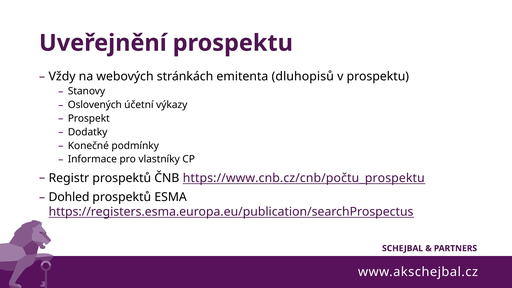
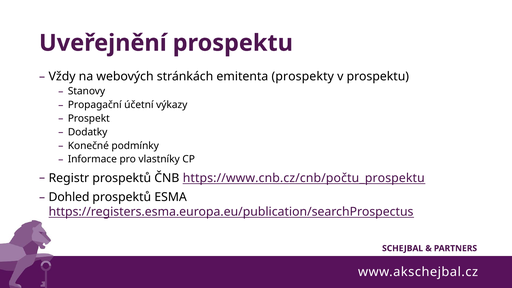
dluhopisů: dluhopisů -> prospekty
Oslovených: Oslovených -> Propagační
